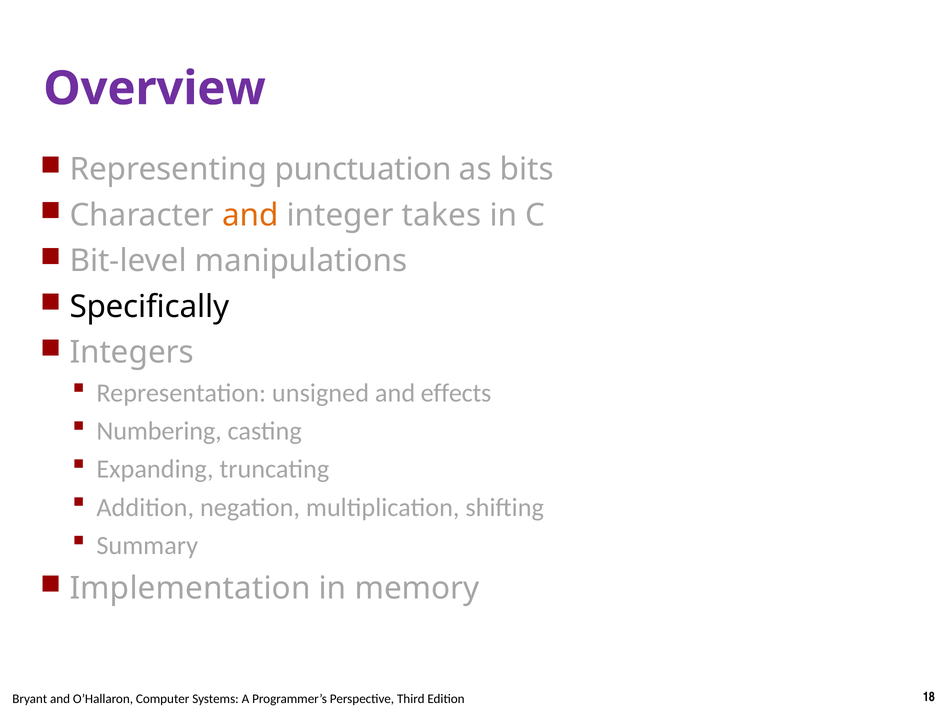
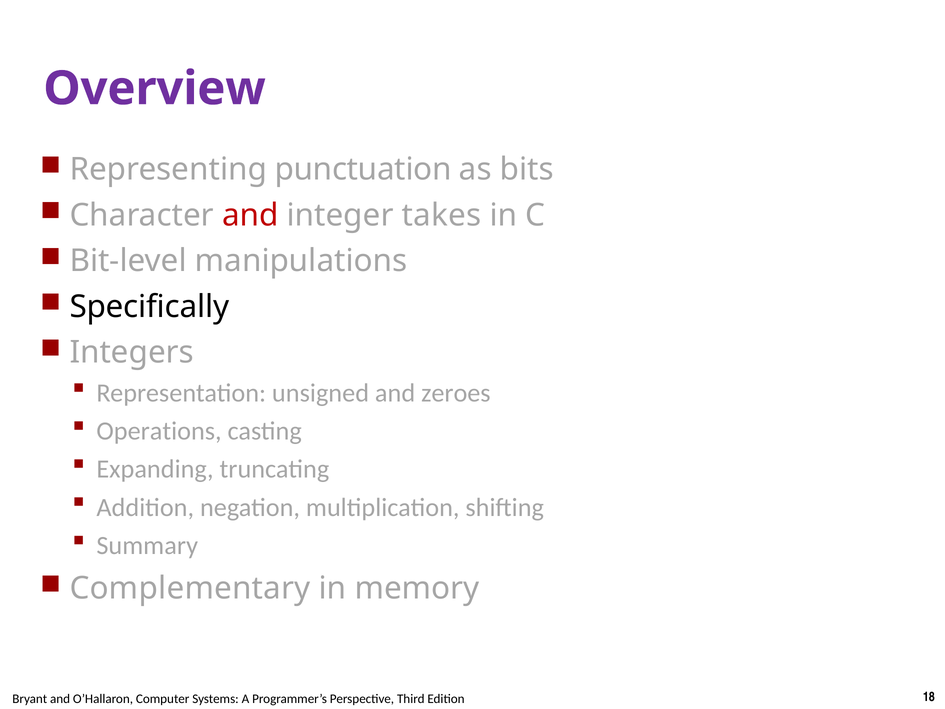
and at (250, 215) colour: orange -> red
effects: effects -> zeroes
Numbering: Numbering -> Operations
Implementation: Implementation -> Complementary
